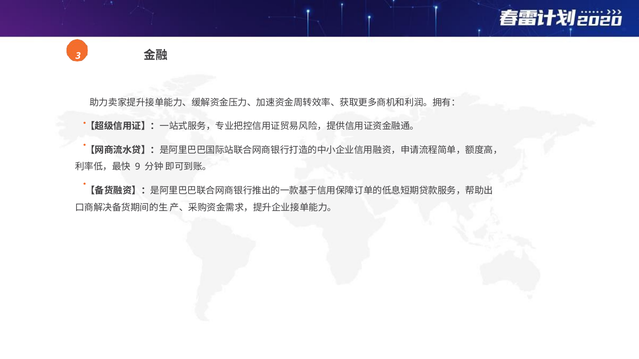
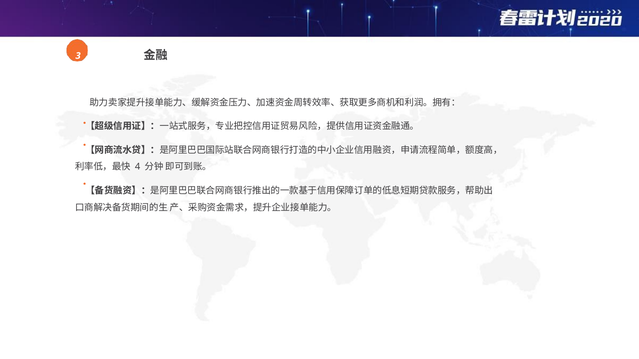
9: 9 -> 4
